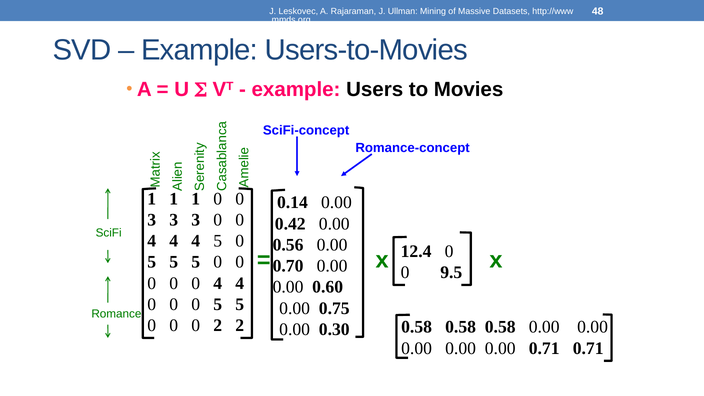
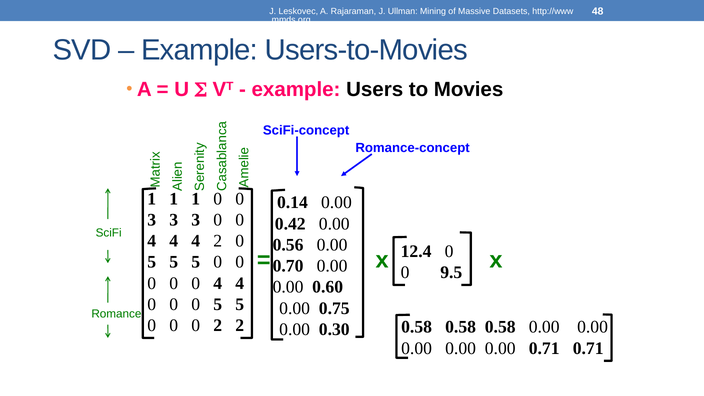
4 5: 5 -> 2
